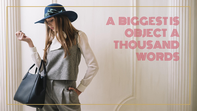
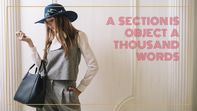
BIGGEST: BIGGEST -> SECTION
